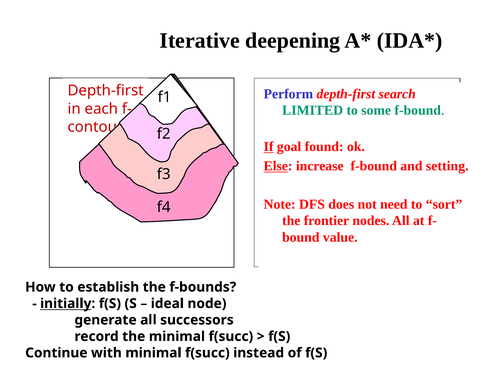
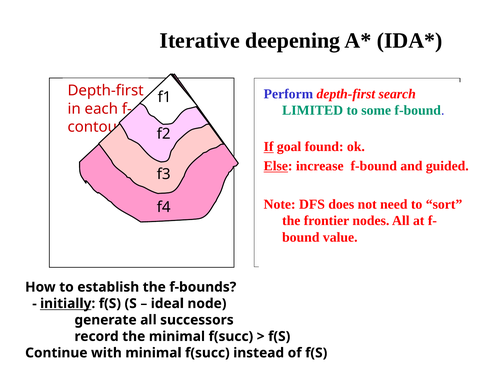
setting: setting -> guided
